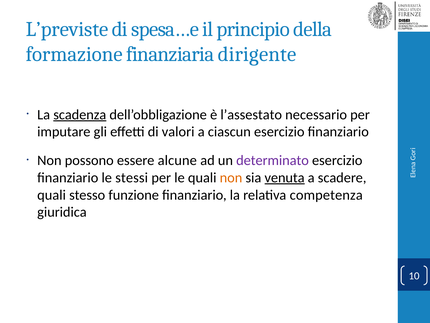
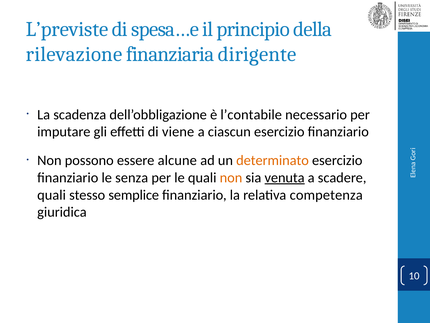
formazione: formazione -> rilevazione
scadenza underline: present -> none
l’assestato: l’assestato -> l’contabile
valori: valori -> viene
determinato colour: purple -> orange
stessi: stessi -> senza
funzione: funzione -> semplice
